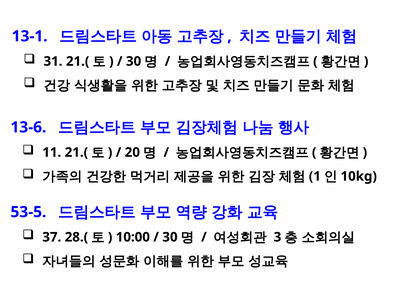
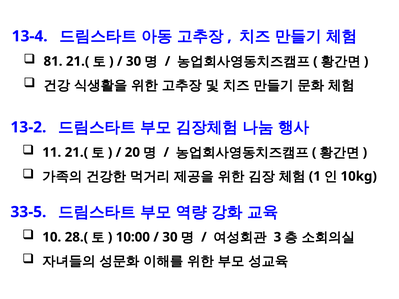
13-1: 13-1 -> 13-4
31: 31 -> 81
13-6: 13-6 -> 13-2
53-5: 53-5 -> 33-5
37: 37 -> 10
